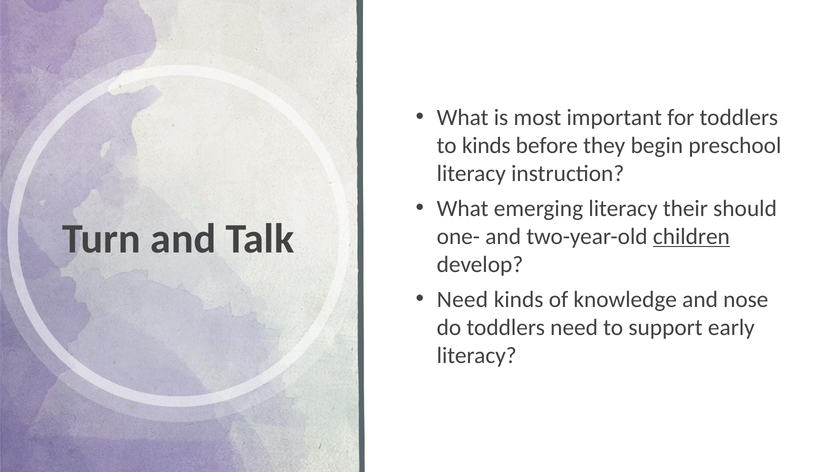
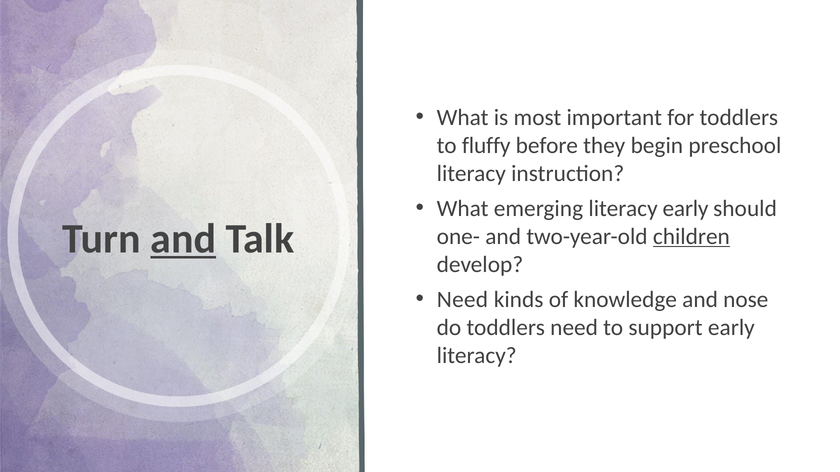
to kinds: kinds -> fluffy
literacy their: their -> early
and at (183, 239) underline: none -> present
